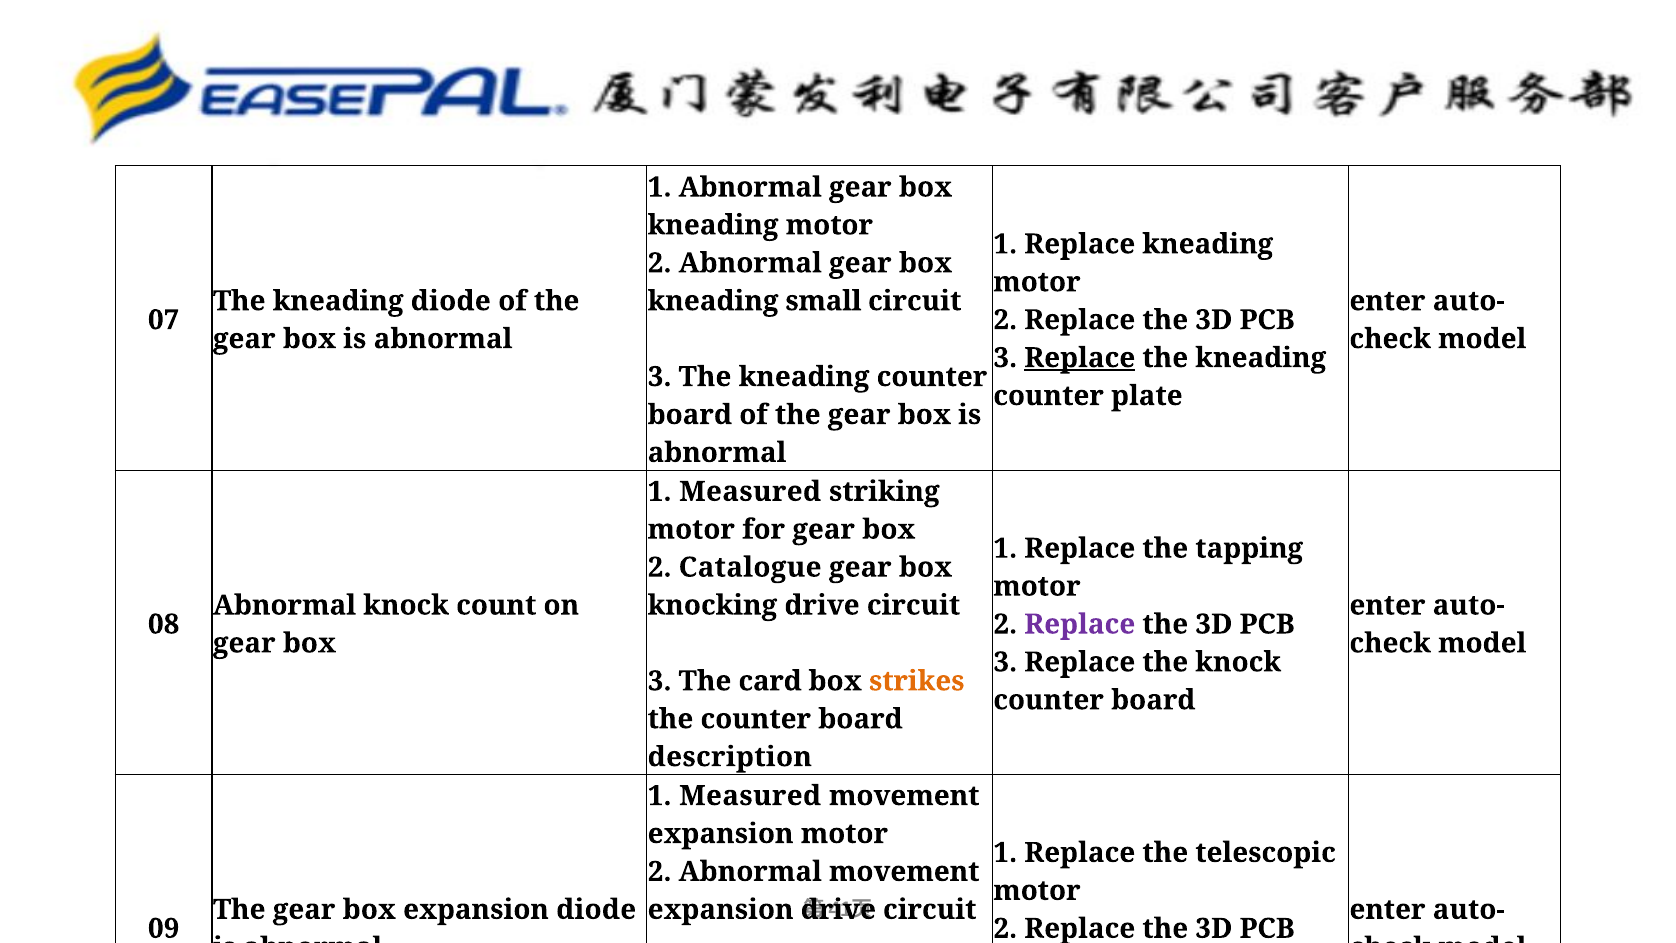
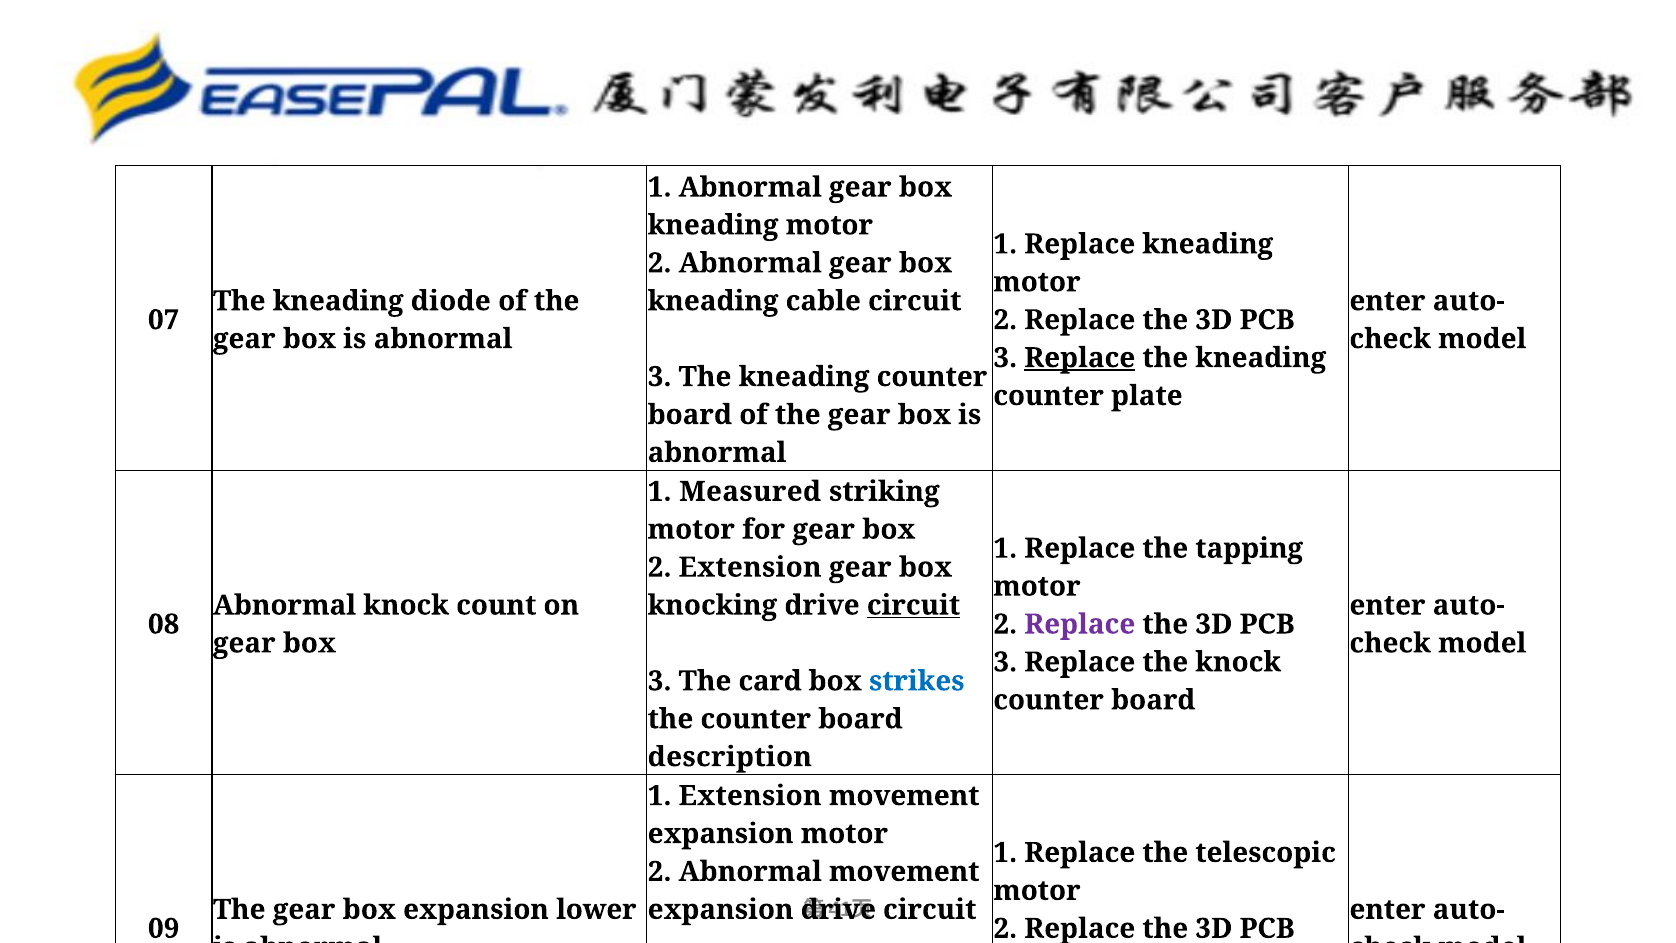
small: small -> cable
2 Catalogue: Catalogue -> Extension
circuit at (914, 605) underline: none -> present
strikes colour: orange -> blue
Measured at (750, 796): Measured -> Extension
expansion diode: diode -> lower
